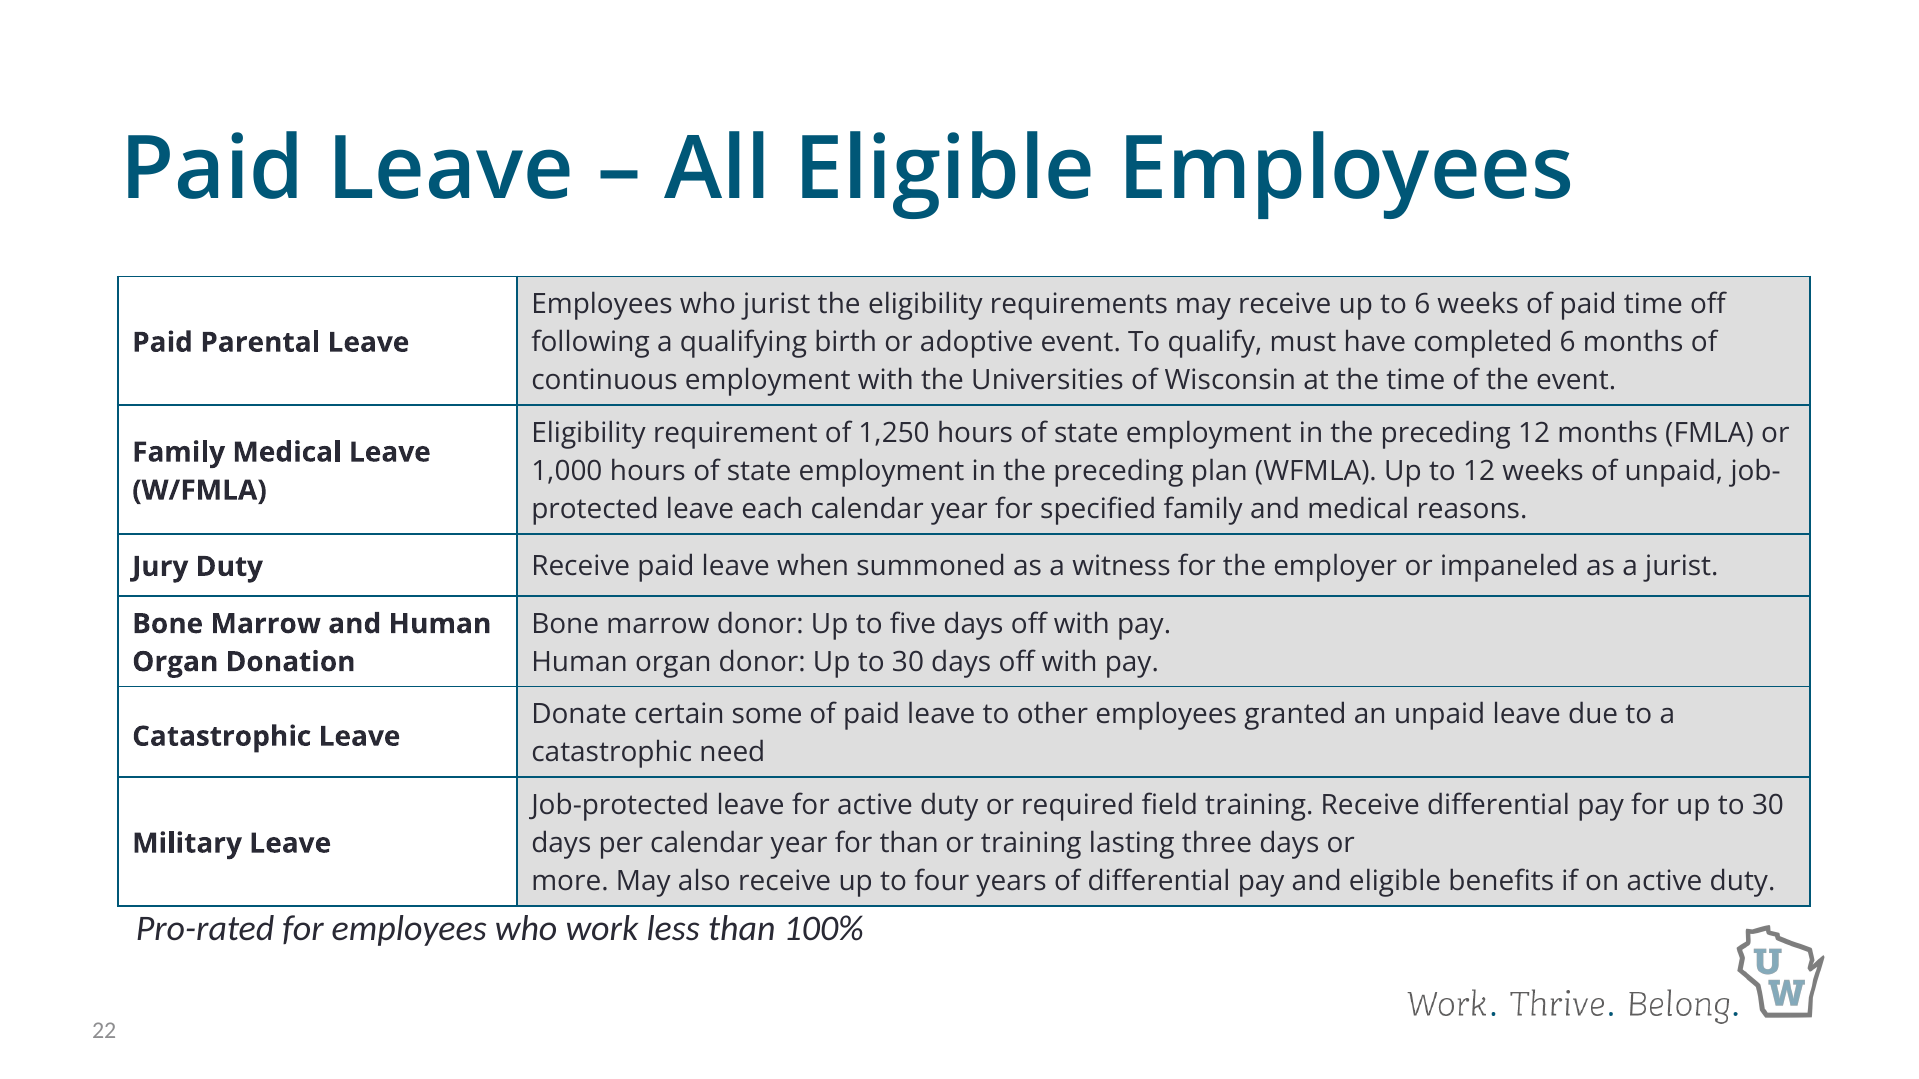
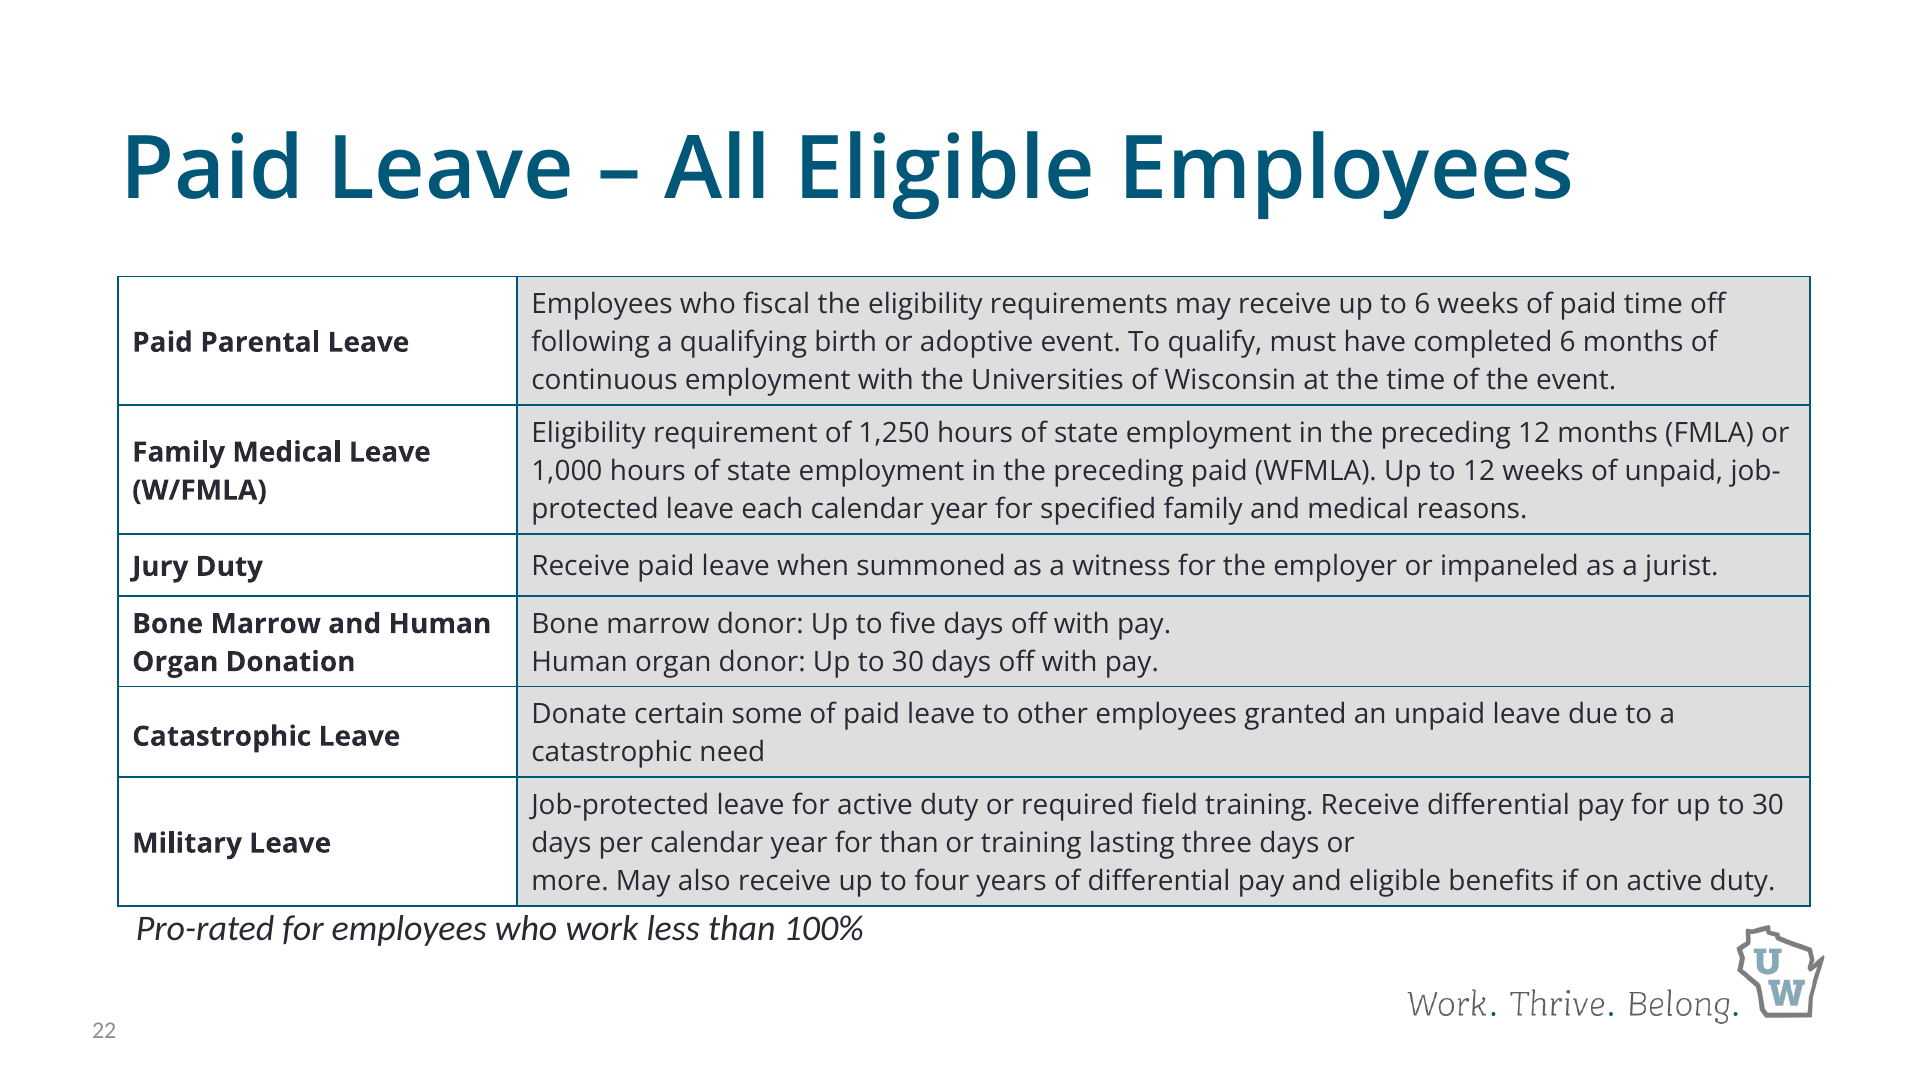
who jurist: jurist -> fiscal
preceding plan: plan -> paid
